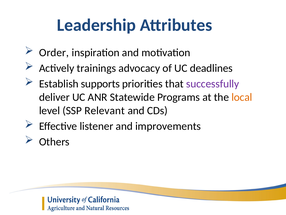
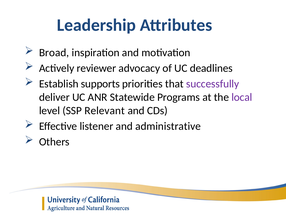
Order: Order -> Broad
trainings: trainings -> reviewer
local colour: orange -> purple
improvements: improvements -> administrative
